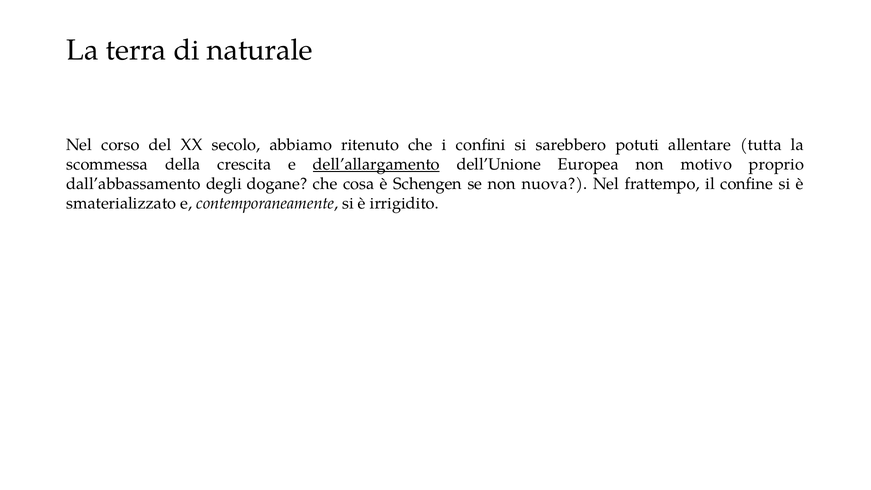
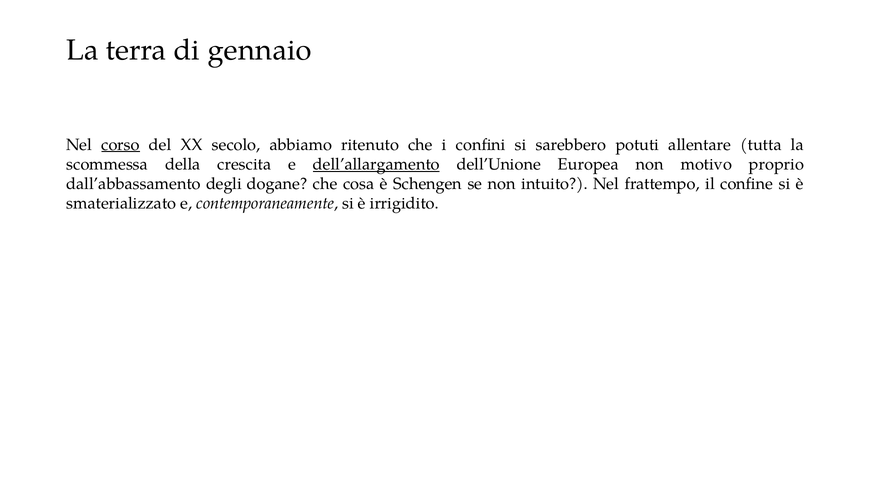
naturale: naturale -> gennaio
corso underline: none -> present
nuova: nuova -> intuito
